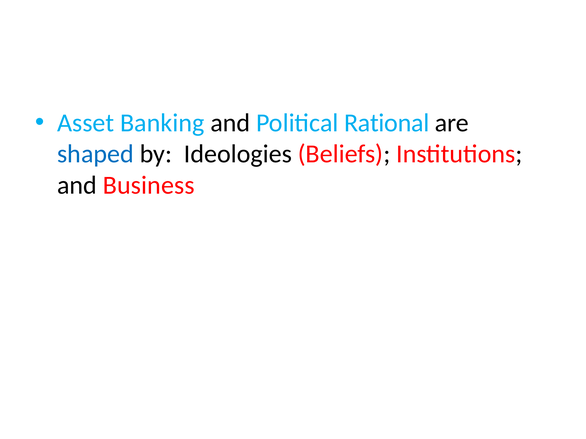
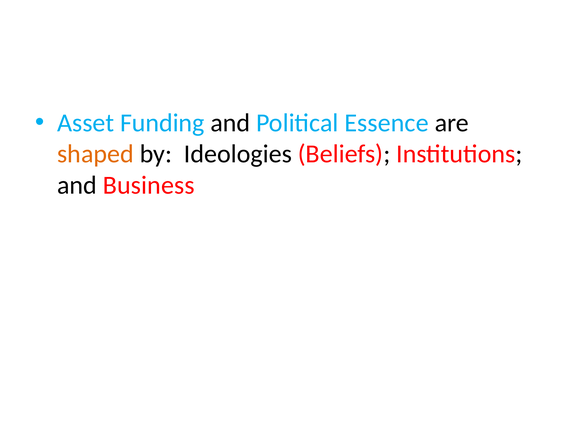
Banking: Banking -> Funding
Rational: Rational -> Essence
shaped colour: blue -> orange
